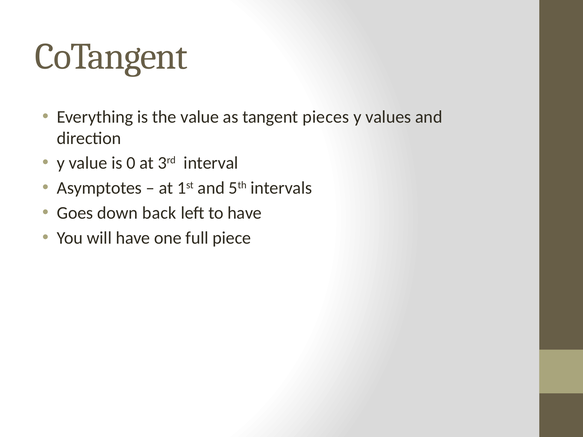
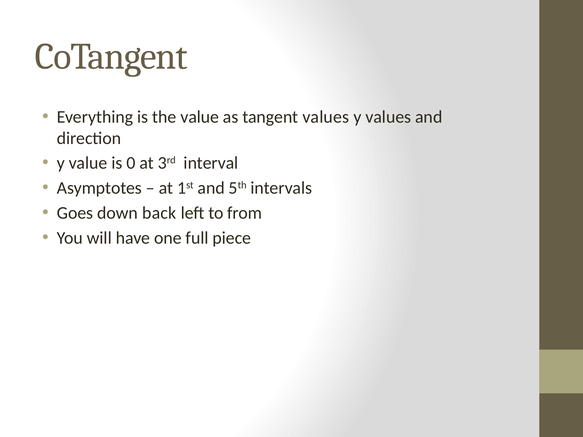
tangent pieces: pieces -> values
to have: have -> from
